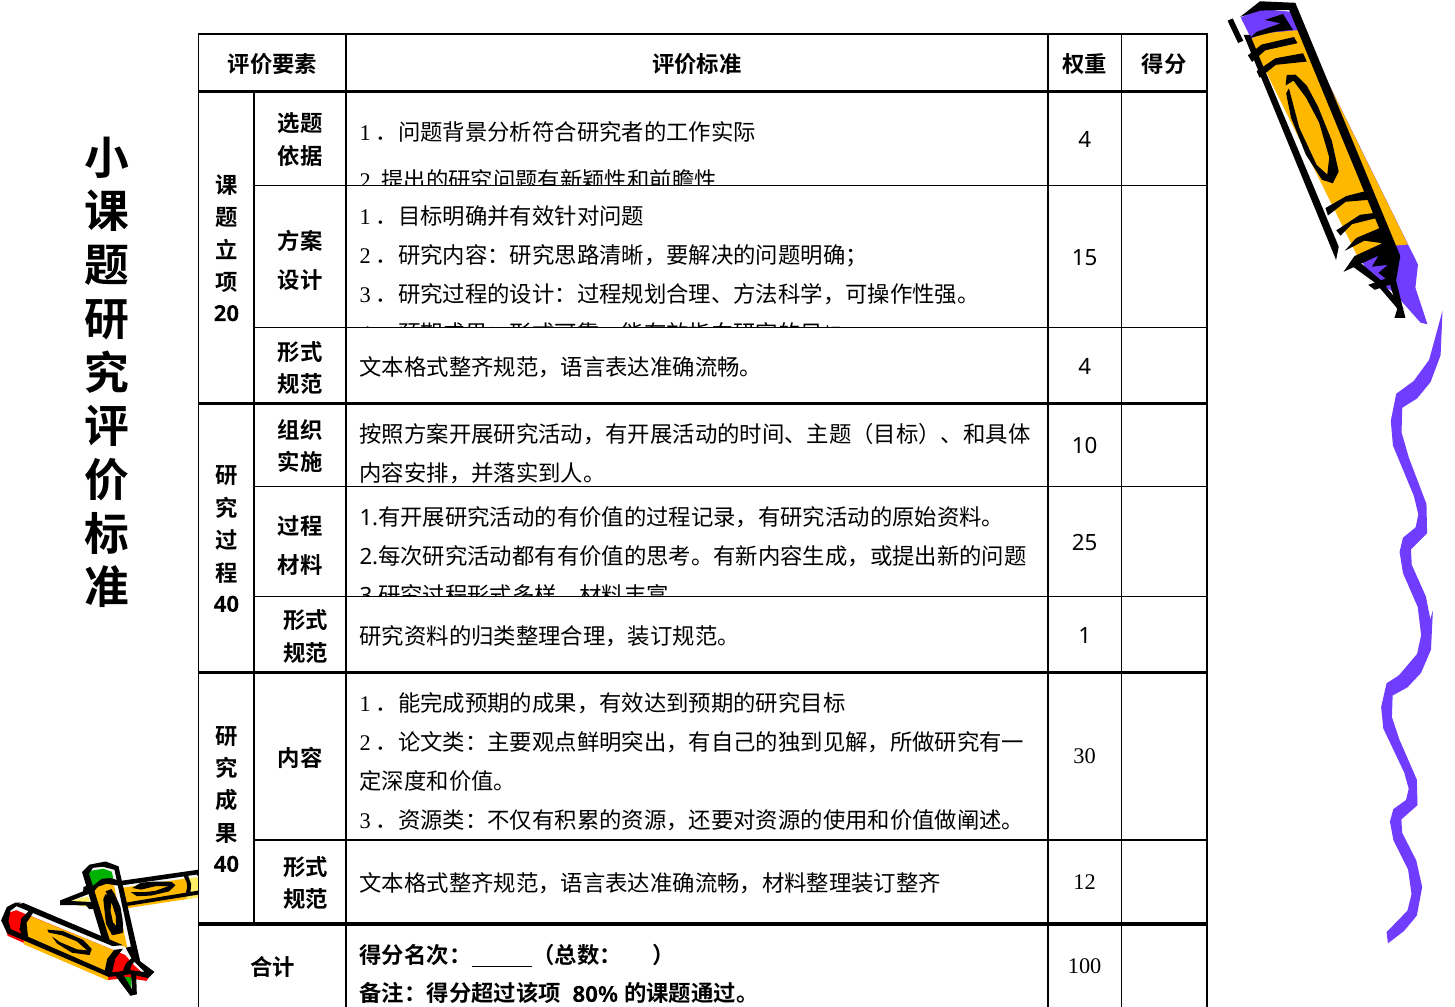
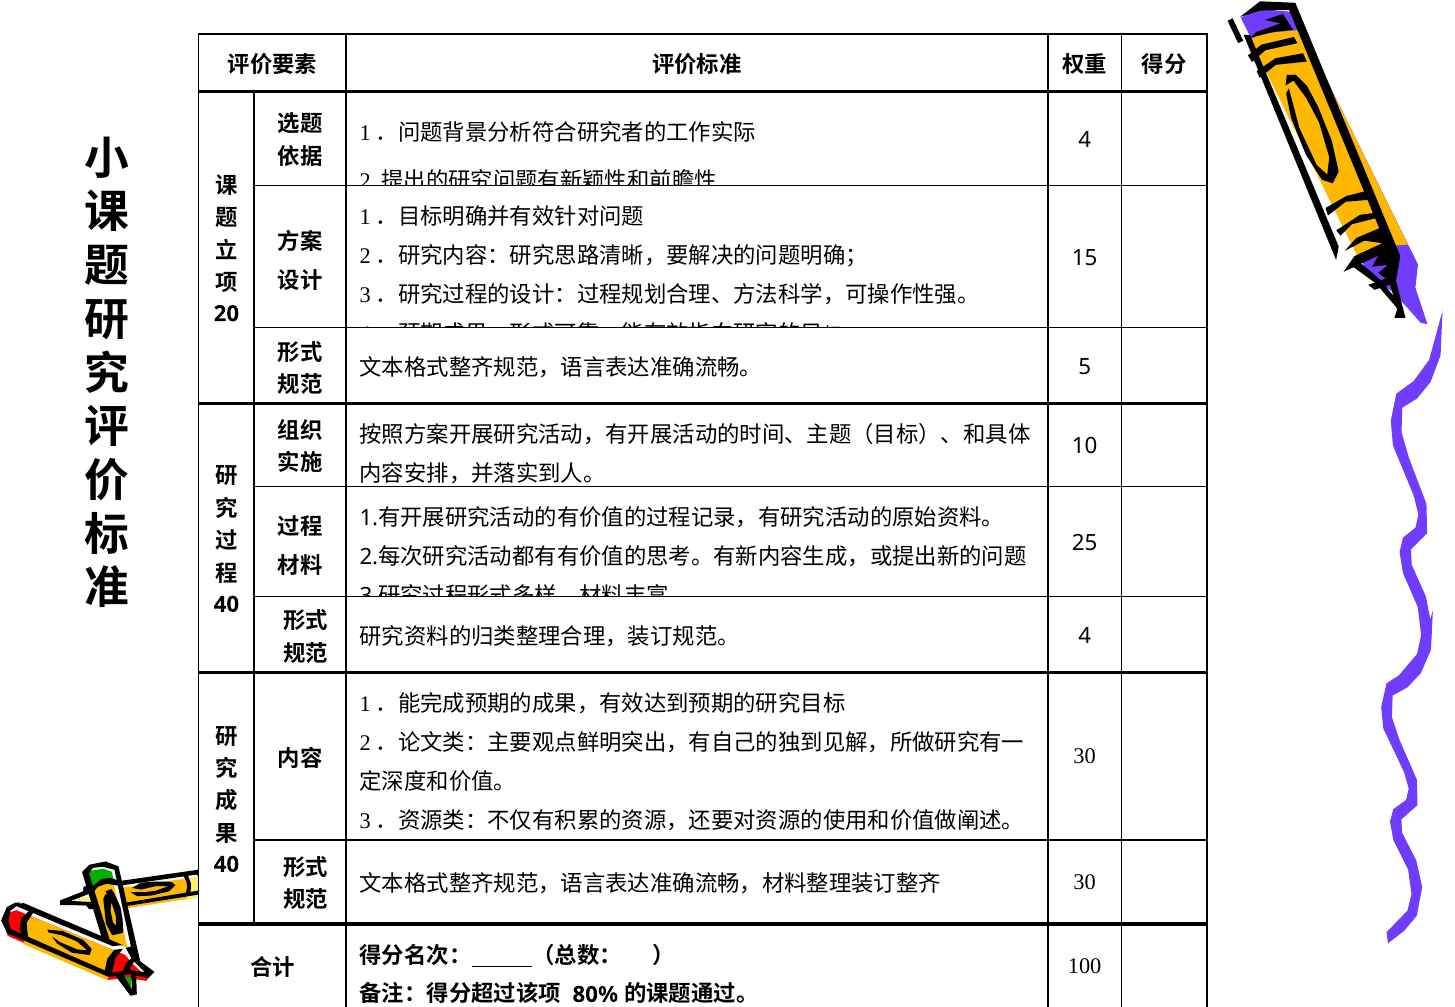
4 at (1085, 367): 4 -> 5
1 at (1085, 636): 1 -> 4
12 at (1085, 882): 12 -> 30
